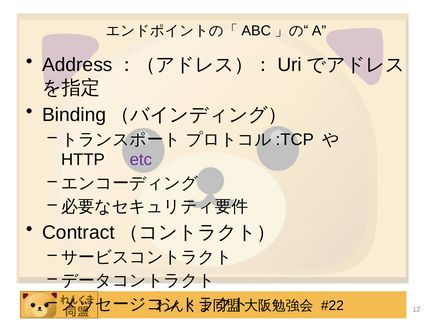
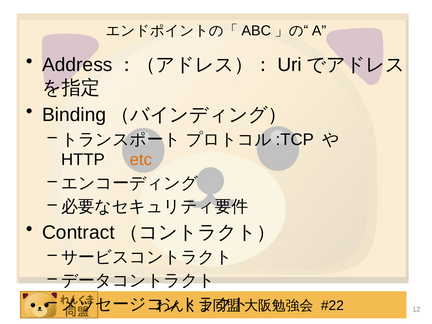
etc colour: purple -> orange
